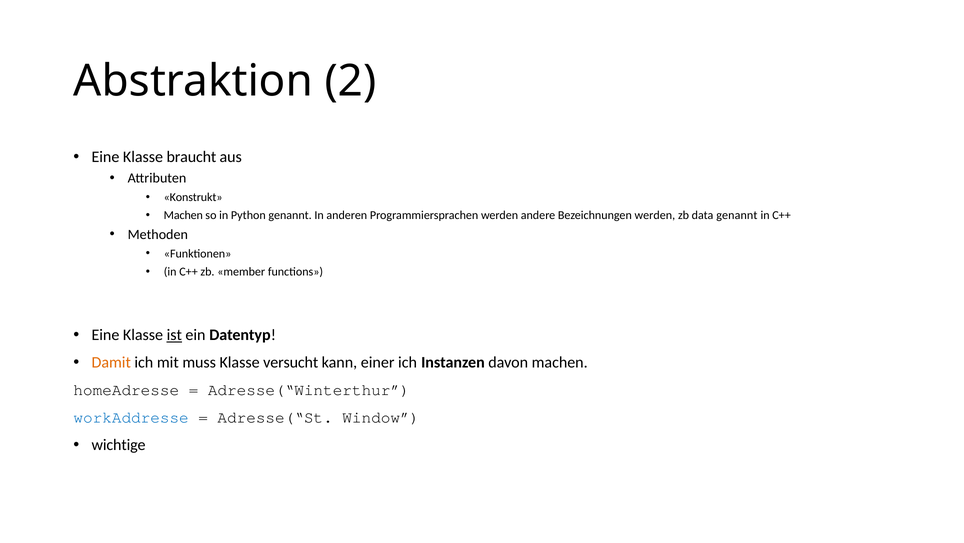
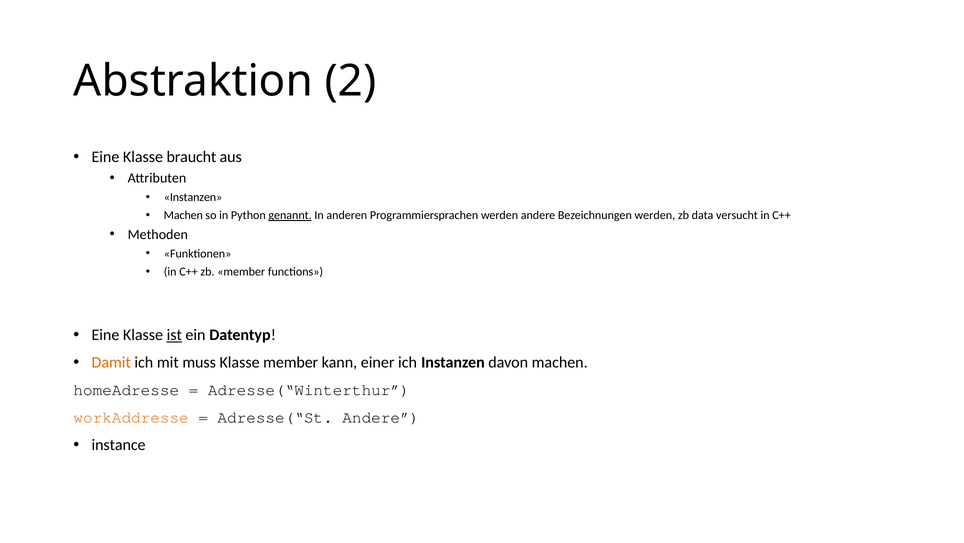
Konstrukt at (193, 197): Konstrukt -> Instanzen
genannt at (290, 215) underline: none -> present
data genannt: genannt -> versucht
Klasse versucht: versucht -> member
workAddresse colour: blue -> orange
Adresse(“St Window: Window -> Andere
wichtige: wichtige -> instance
